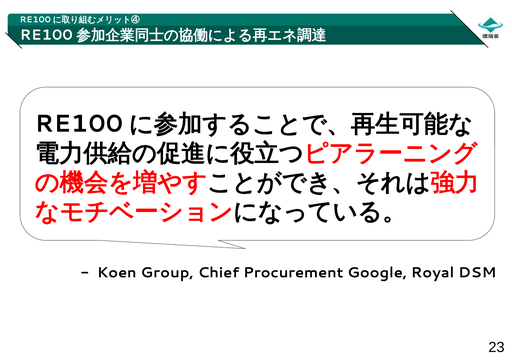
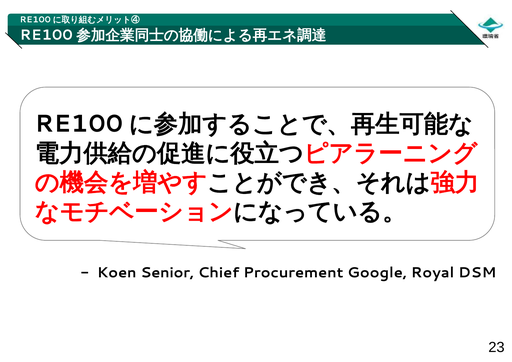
Group: Group -> Senior
